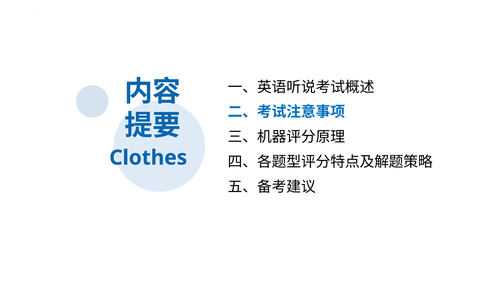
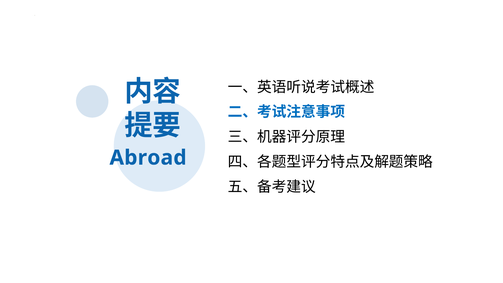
Clothes: Clothes -> Abroad
